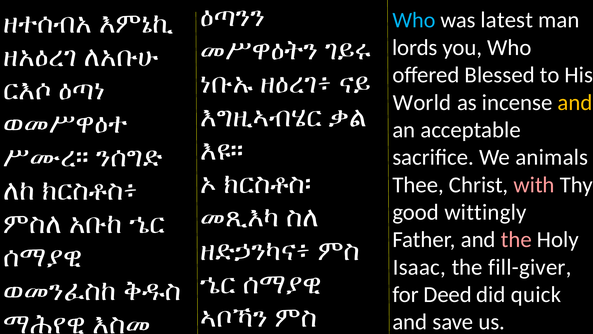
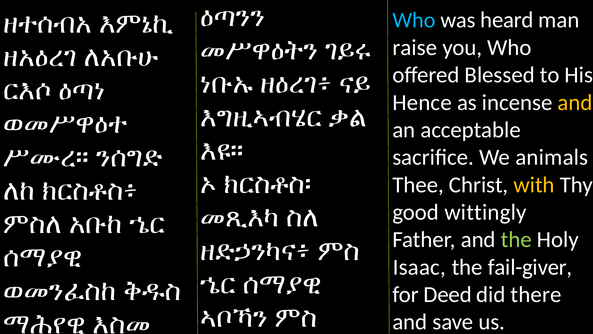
latest: latest -> heard
lords: lords -> raise
World: World -> Hence
with colour: pink -> yellow
the at (516, 239) colour: pink -> light green
fill-giver: fill-giver -> fail-giver
quick: quick -> there
